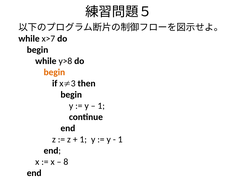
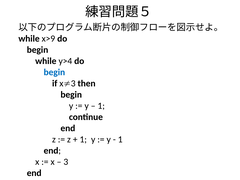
x>7: x>7 -> x>9
y>8: y>8 -> y>4
begin at (54, 72) colour: orange -> blue
8: 8 -> 3
